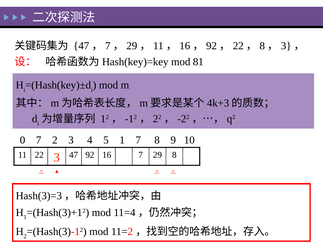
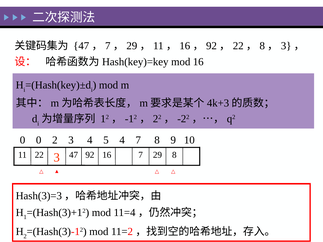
mod 81: 81 -> 16
0 7: 7 -> 0
5 1: 1 -> 4
